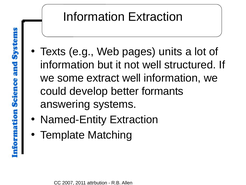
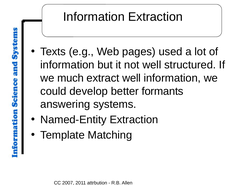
units: units -> used
some: some -> much
